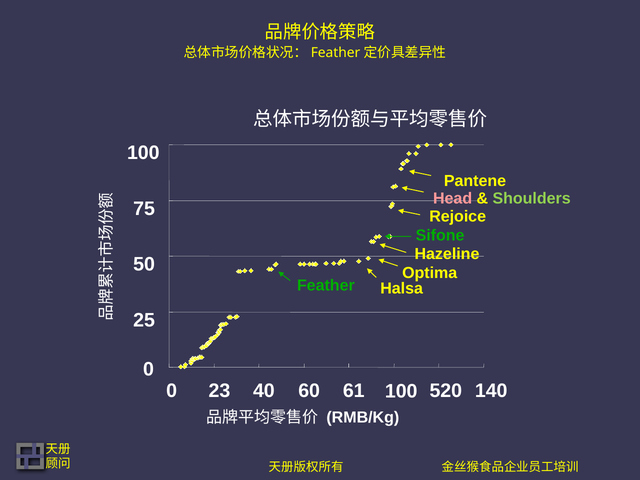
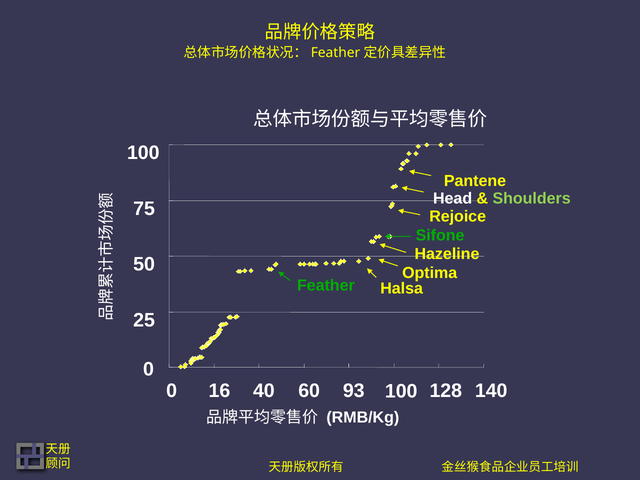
Head colour: pink -> white
23: 23 -> 16
61: 61 -> 93
520: 520 -> 128
